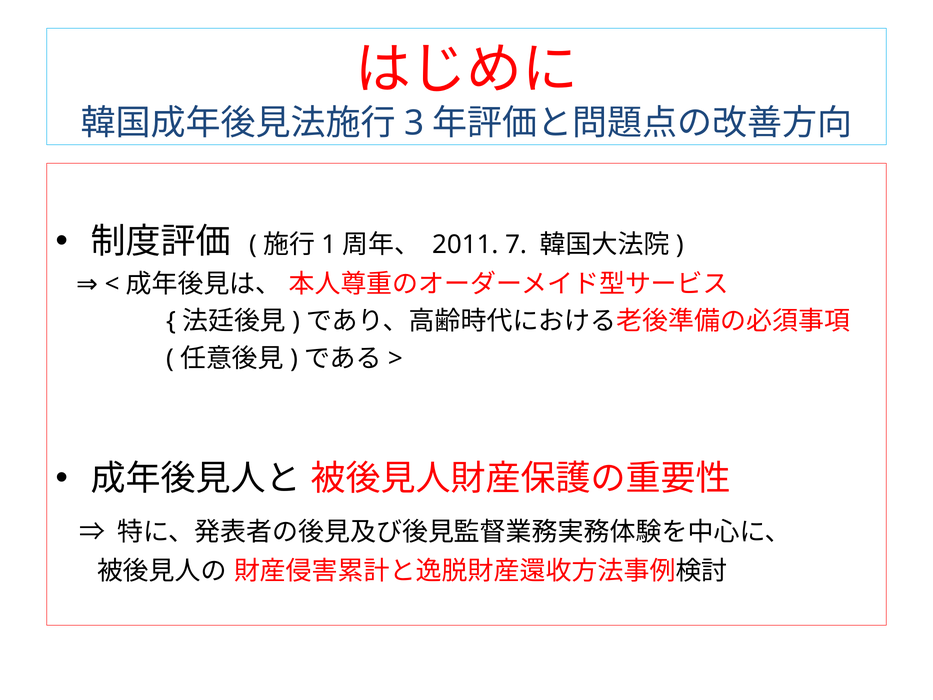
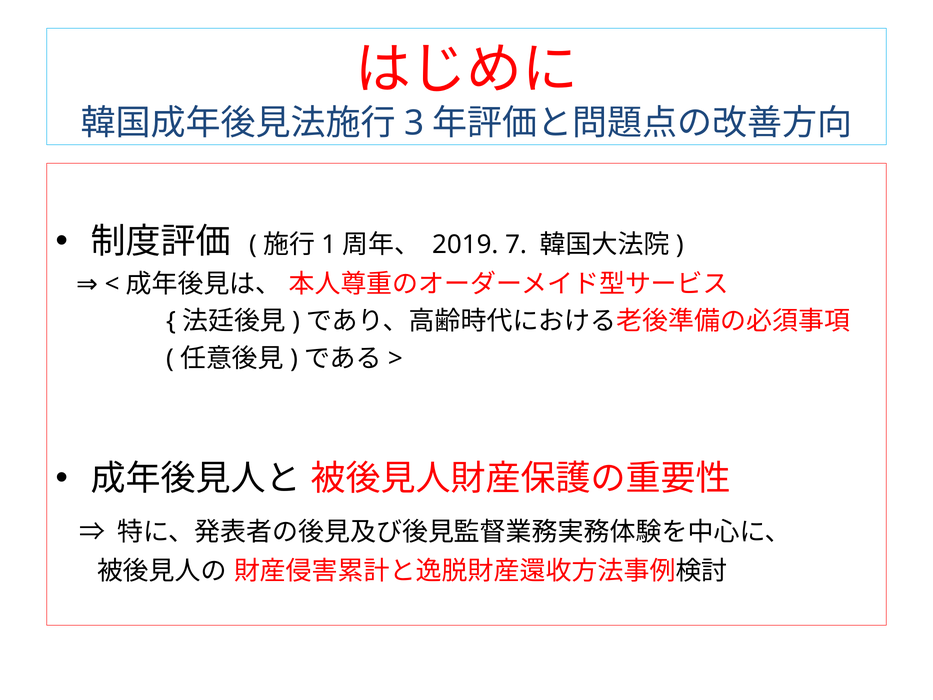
2011: 2011 -> 2019
